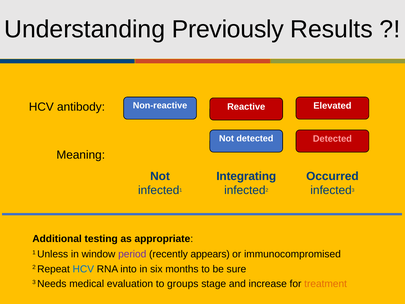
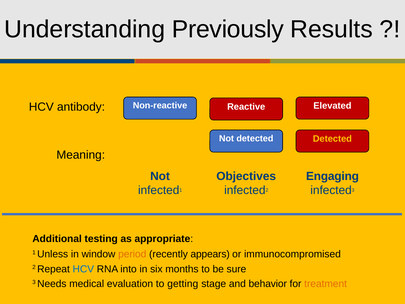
Detected at (332, 139) colour: pink -> yellow
Integrating: Integrating -> Objectives
Occurred: Occurred -> Engaging
period colour: purple -> orange
groups: groups -> getting
increase: increase -> behavior
